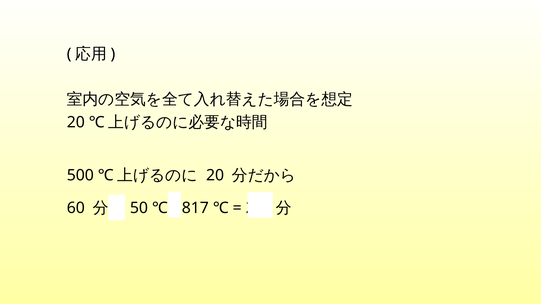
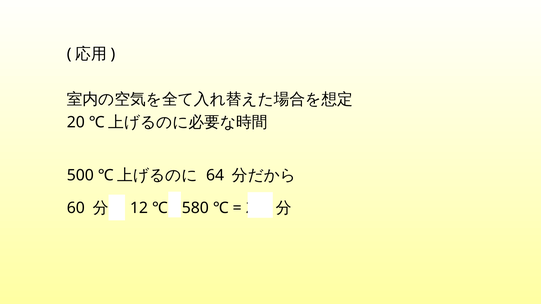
20 at (215, 176): 20 -> 64
50: 50 -> 12
817: 817 -> 580
